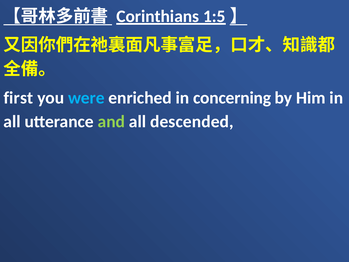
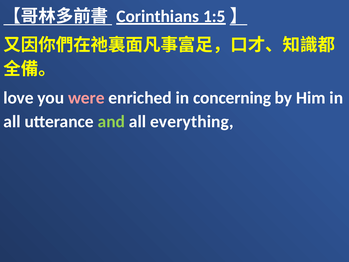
first: first -> love
were colour: light blue -> pink
descended: descended -> everything
